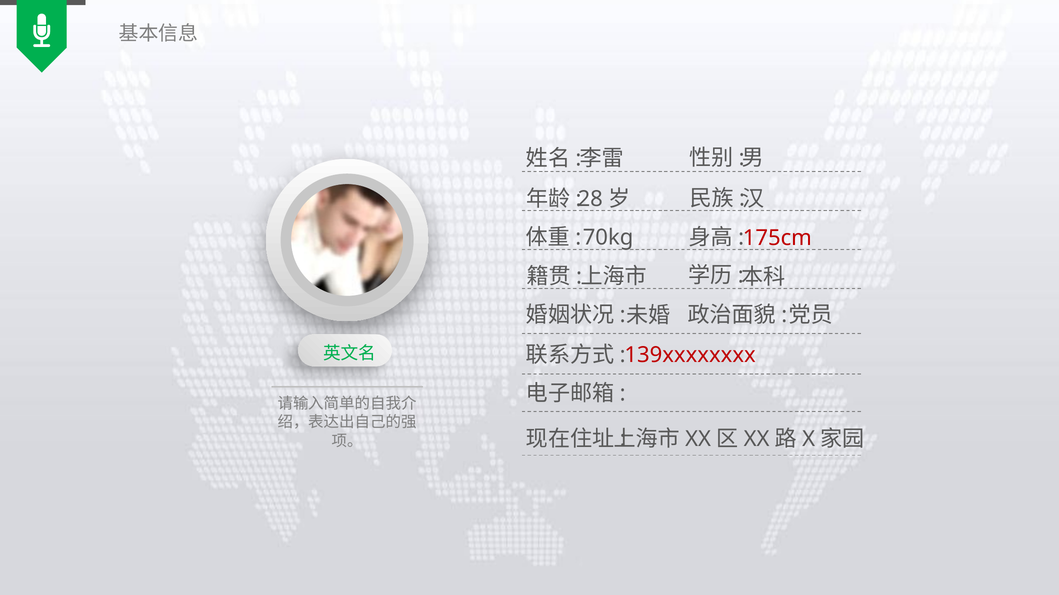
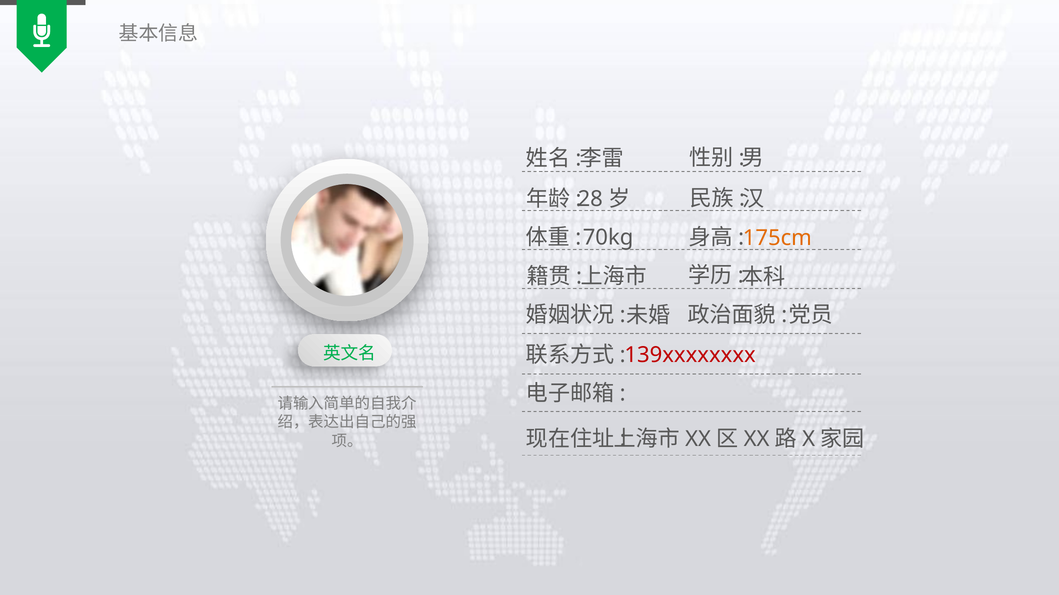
175cm colour: red -> orange
